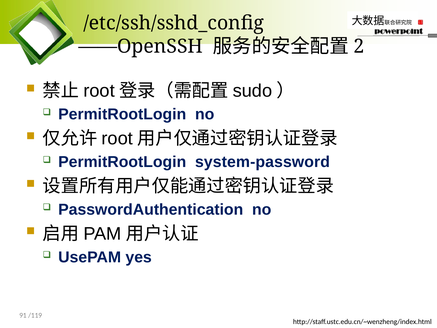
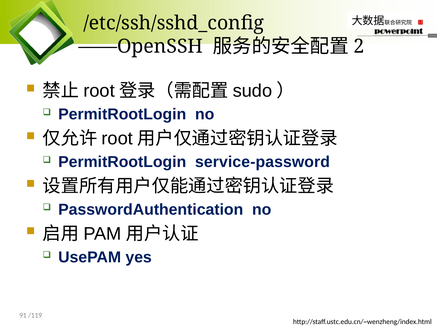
system-password: system-password -> service-password
